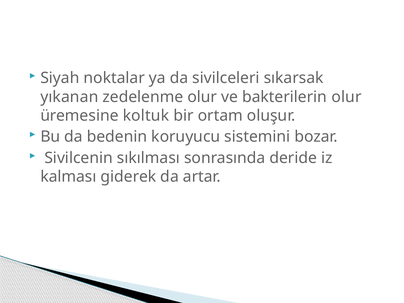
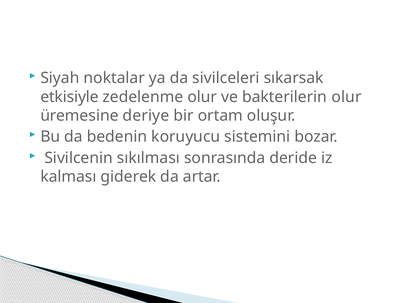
yıkanan: yıkanan -> etkisiyle
koltuk: koltuk -> deriye
